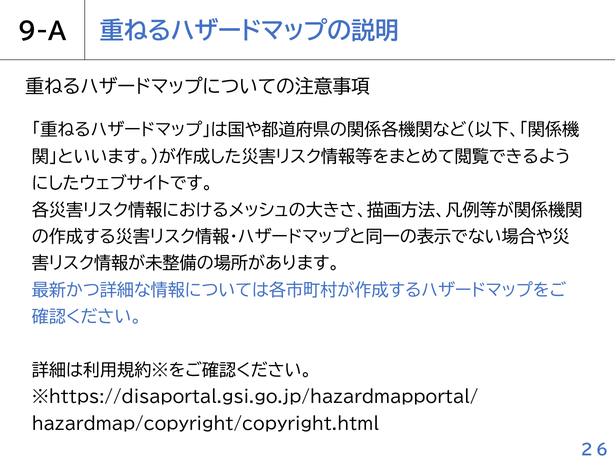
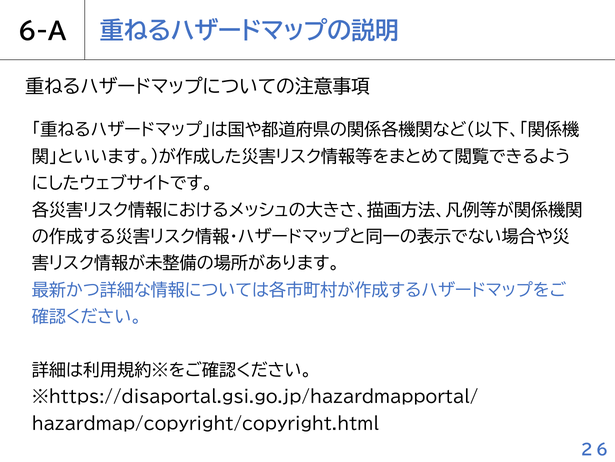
9-A: 9-A -> 6-A
